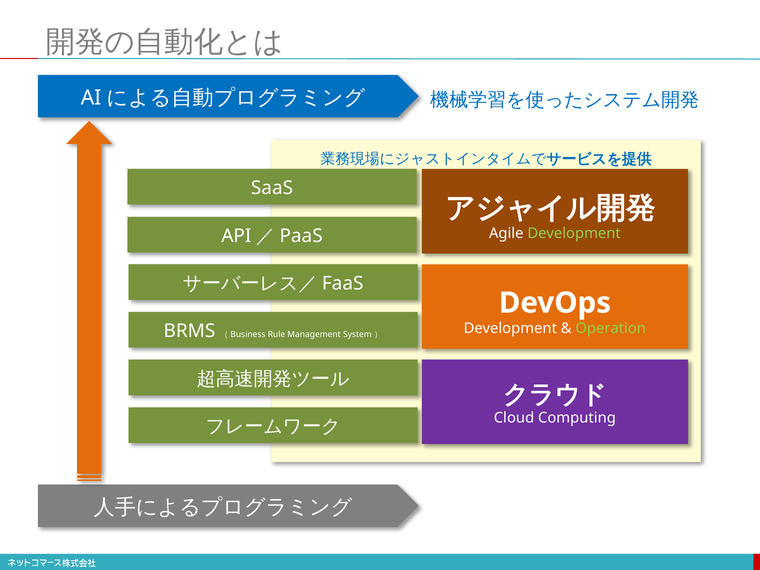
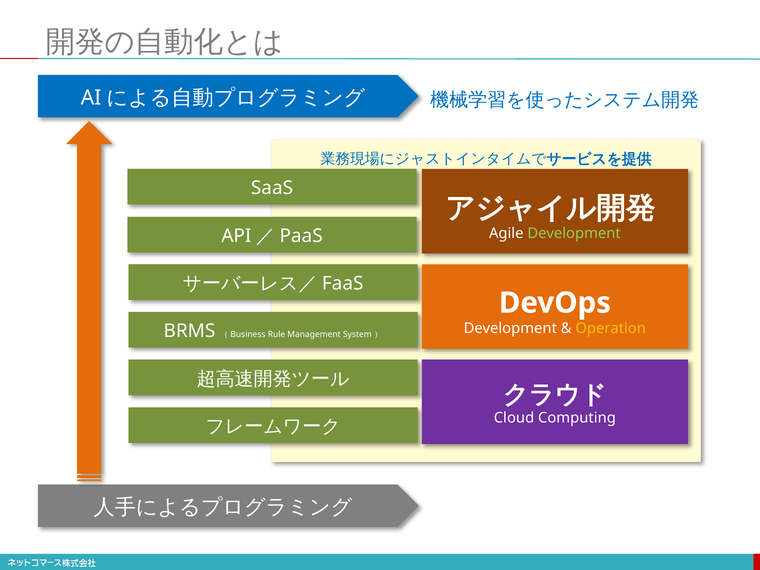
Operation colour: light green -> yellow
